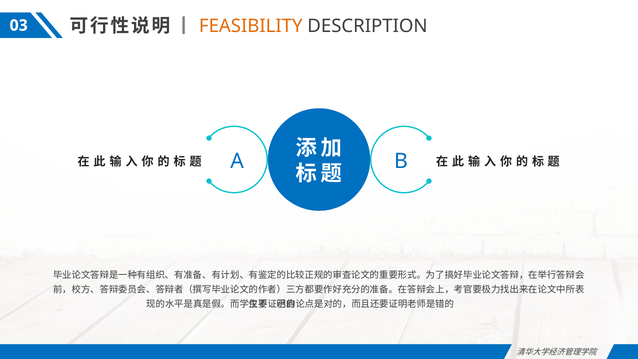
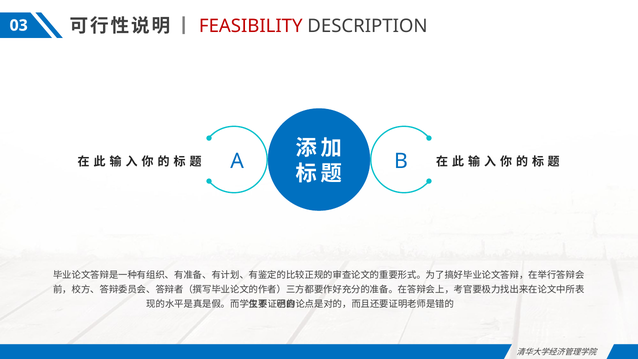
FEASIBILITY colour: orange -> red
